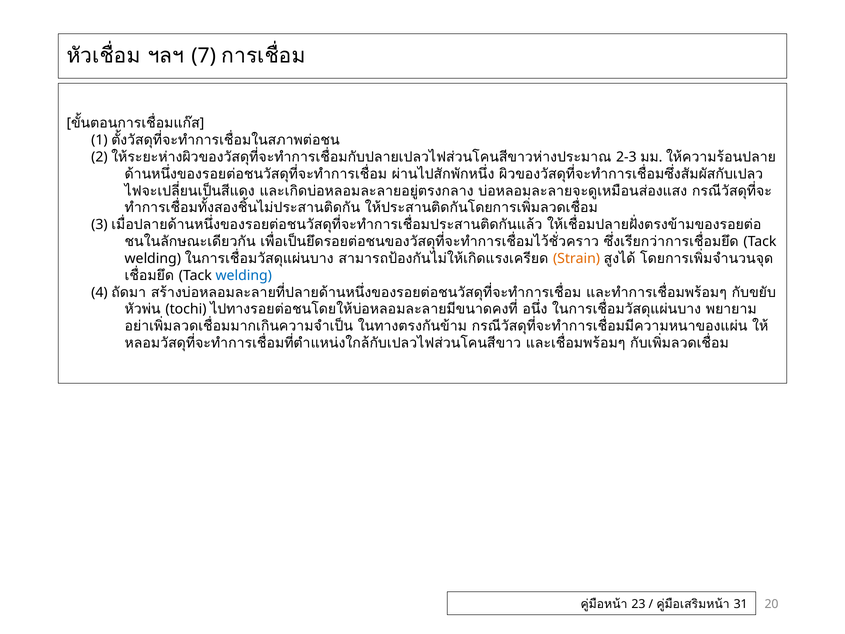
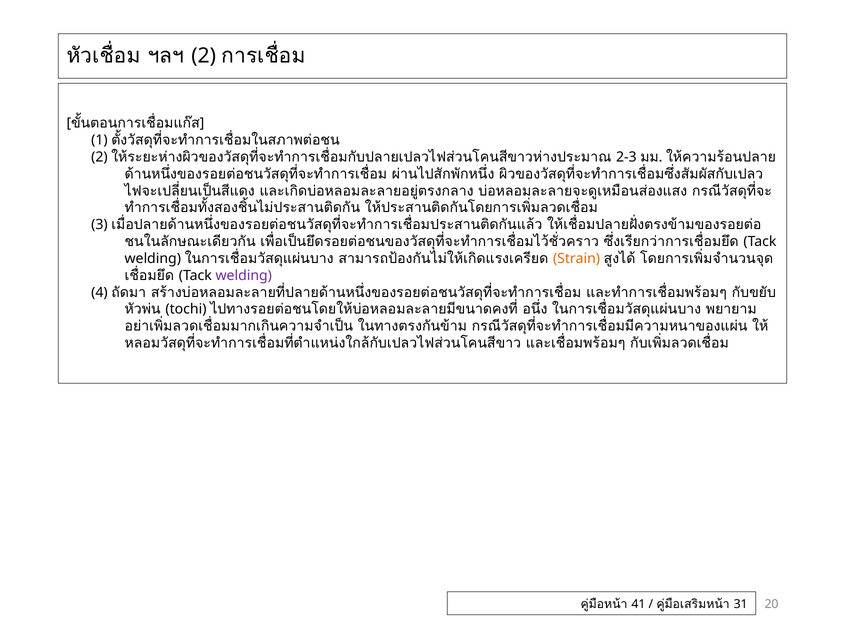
7 at (204, 56): 7 -> 2
welding at (244, 275) colour: blue -> purple
23: 23 -> 41
